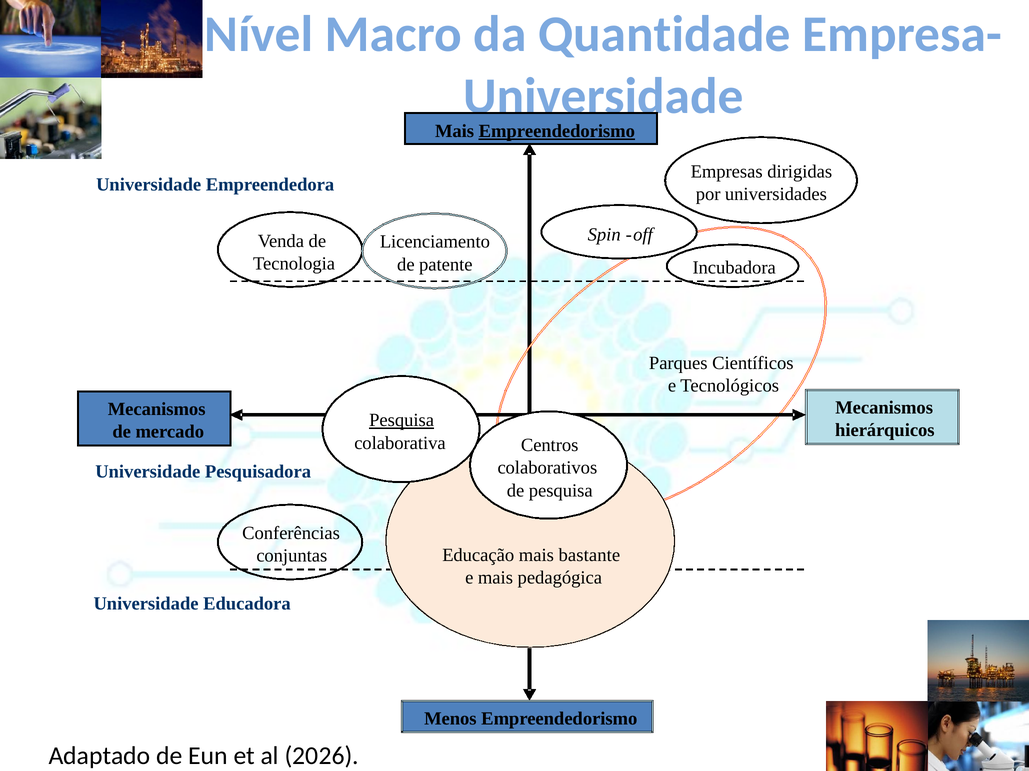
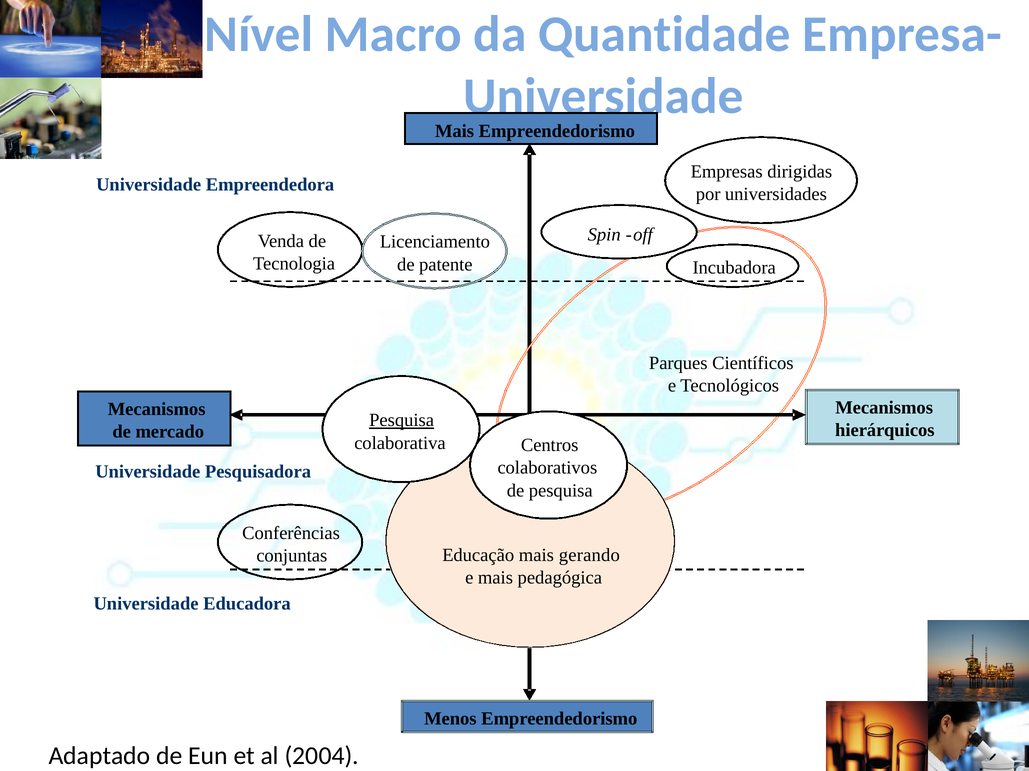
Empreendedorismo at (557, 131) underline: present -> none
bastante: bastante -> gerando
2026: 2026 -> 2004
